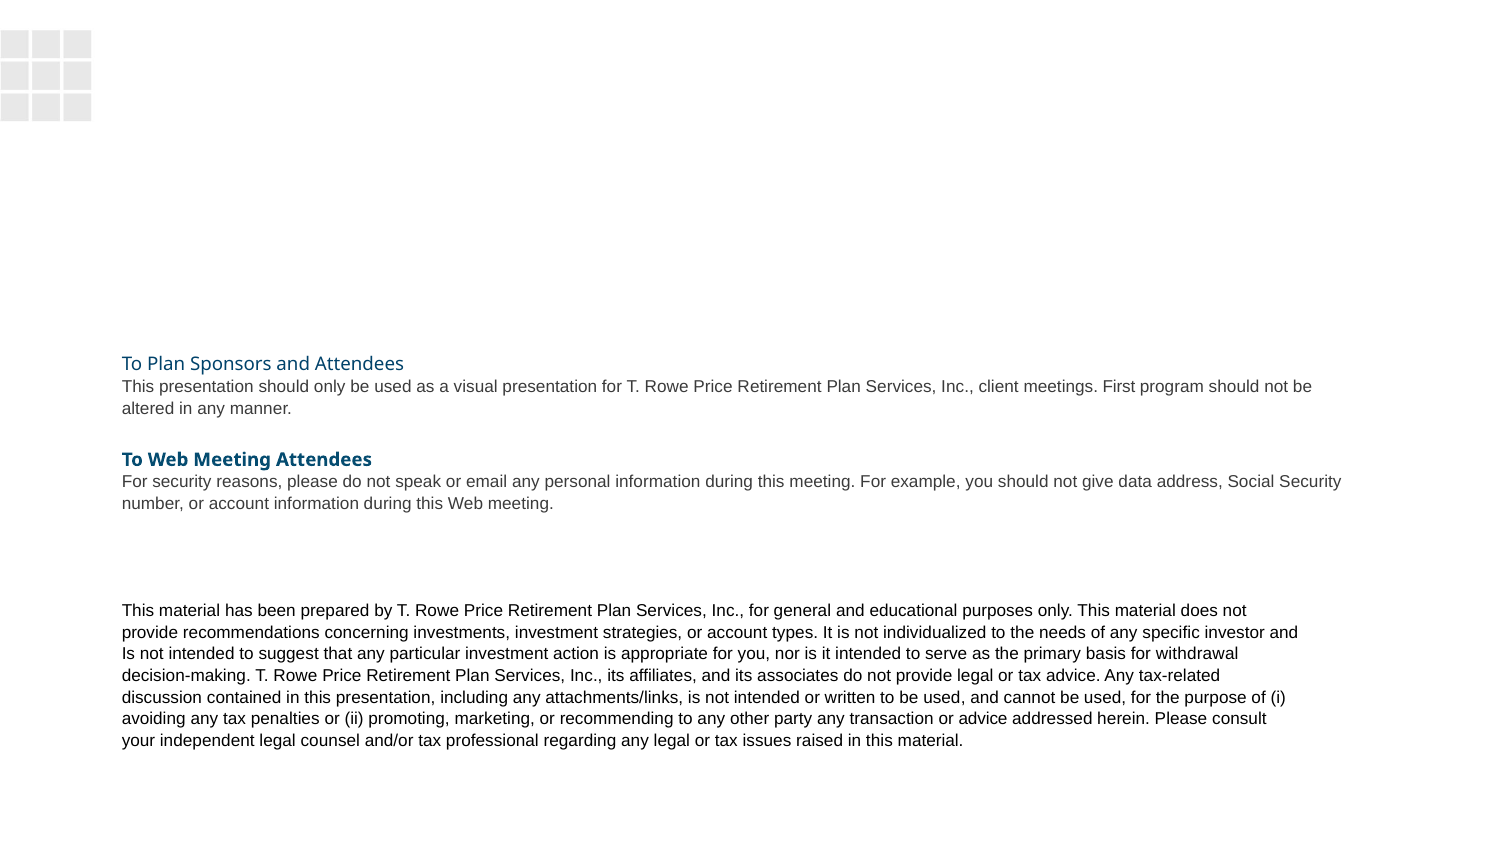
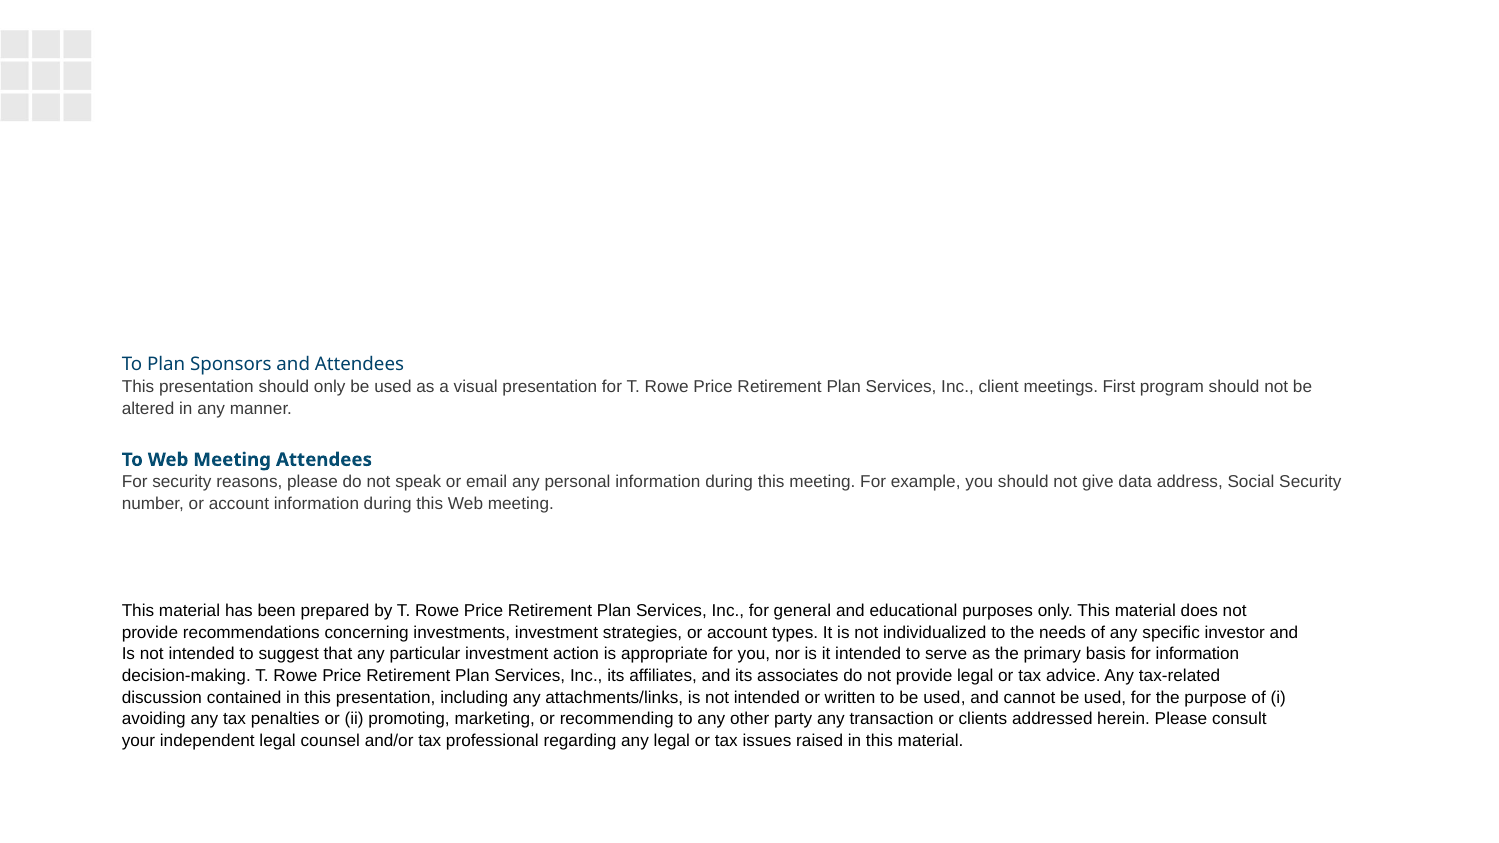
for withdrawal: withdrawal -> information
or advice: advice -> clients
